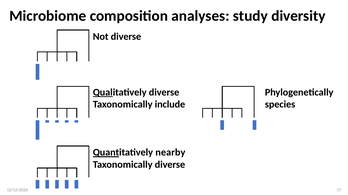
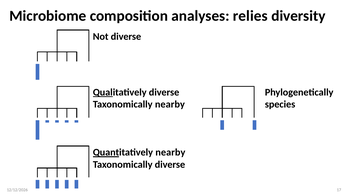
study: study -> relies
Taxonomically include: include -> nearby
